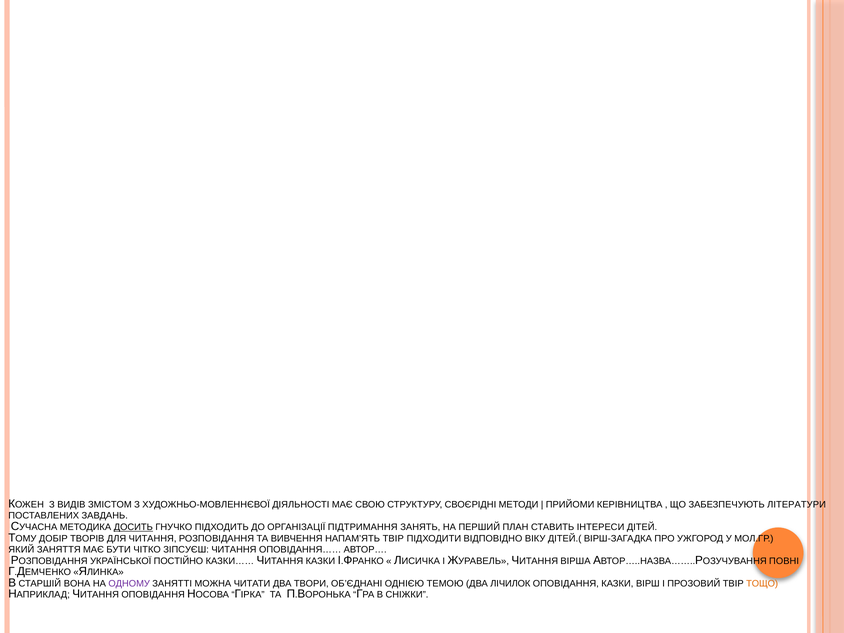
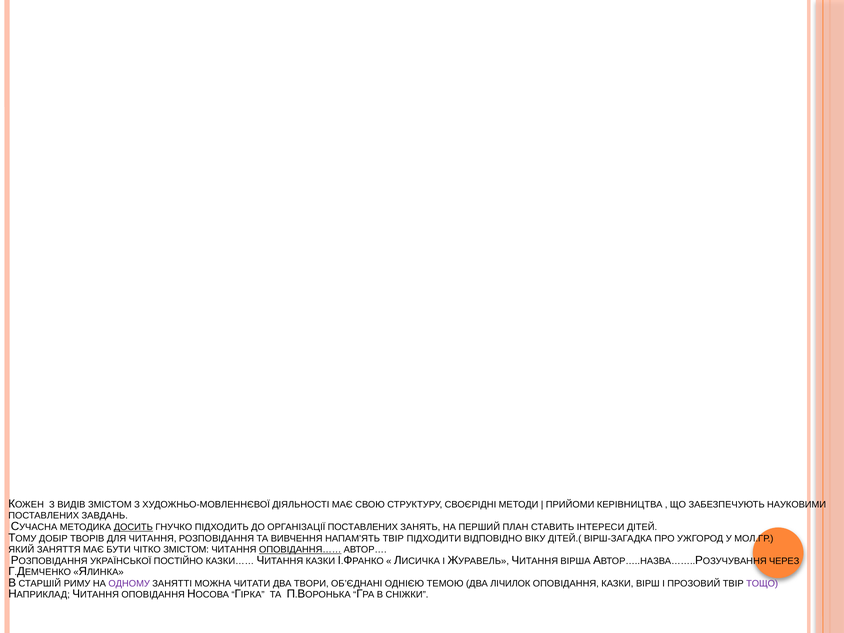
ЛІТЕРАТУРИ: ЛІТЕРАТУРИ -> НАУКОВИМИ
ОРГАНІЗАЦІЇ ПІДТРИМАННЯ: ПІДТРИМАННЯ -> ПОСТАВЛЕНИХ
ЧІТКО ЗІПСУЄШ: ЗІПСУЄШ -> ЗМІСТОМ
ОПОВІДАННЯ…… underline: none -> present
ПОВНІ: ПОВНІ -> ЧЕРЕЗ
ВОНА: ВОНА -> РИМУ
ТОЩО colour: orange -> purple
